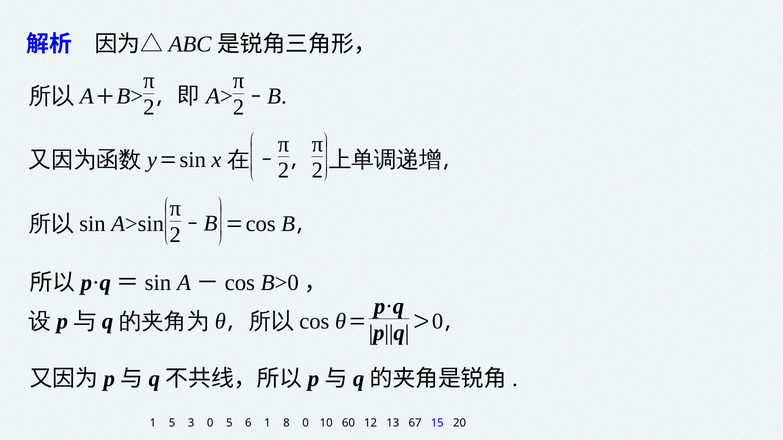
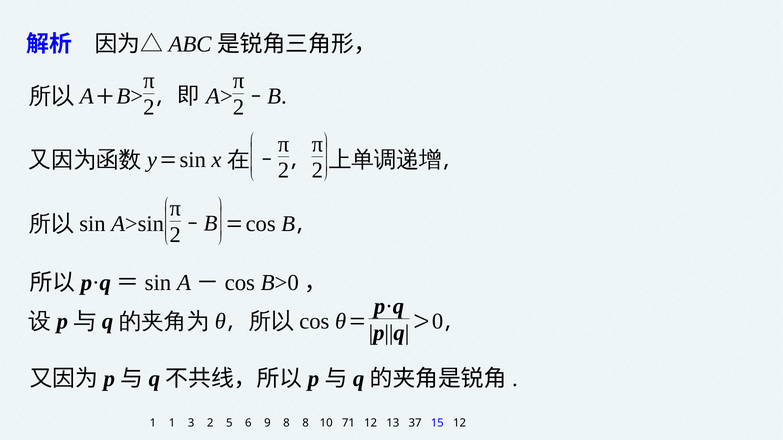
1 5: 5 -> 1
3 0: 0 -> 2
6 1: 1 -> 9
8 0: 0 -> 8
60: 60 -> 71
67: 67 -> 37
15 20: 20 -> 12
